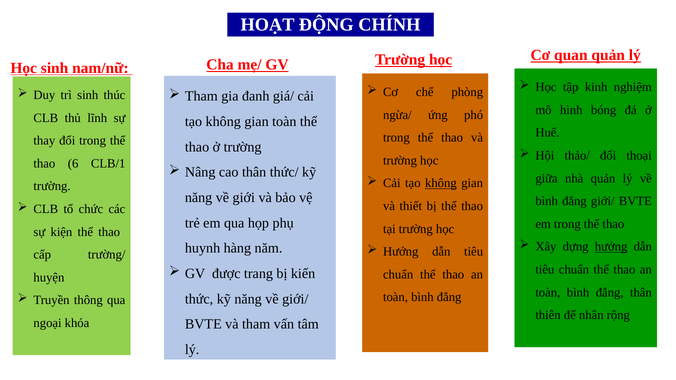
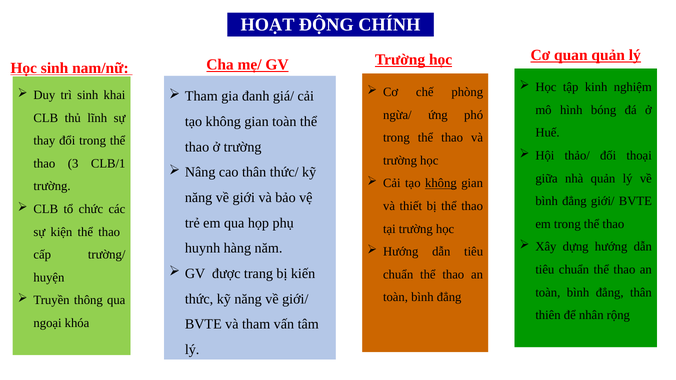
thúc: thúc -> khai
6: 6 -> 3
hướng at (611, 247) underline: present -> none
